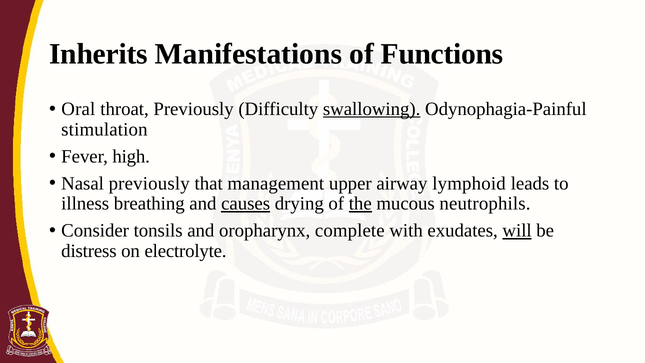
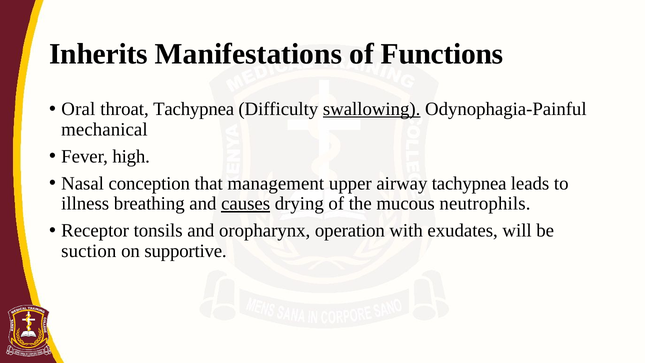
throat Previously: Previously -> Tachypnea
stimulation: stimulation -> mechanical
Nasal previously: previously -> conception
airway lymphoid: lymphoid -> tachypnea
the underline: present -> none
Consider: Consider -> Receptor
complete: complete -> operation
will underline: present -> none
distress: distress -> suction
electrolyte: electrolyte -> supportive
